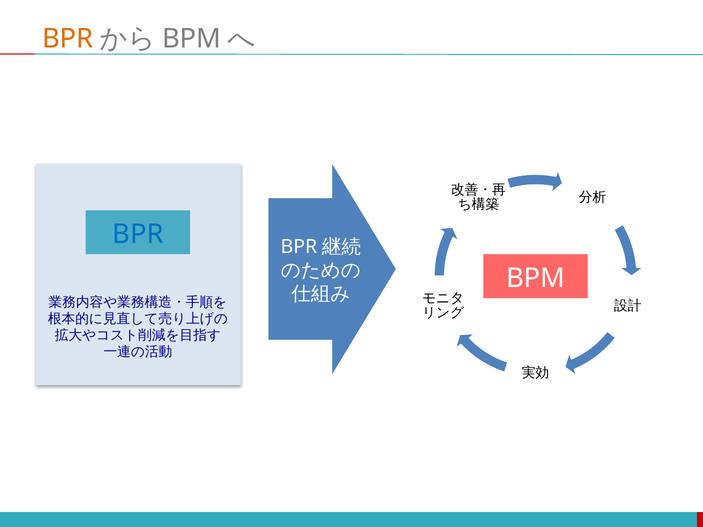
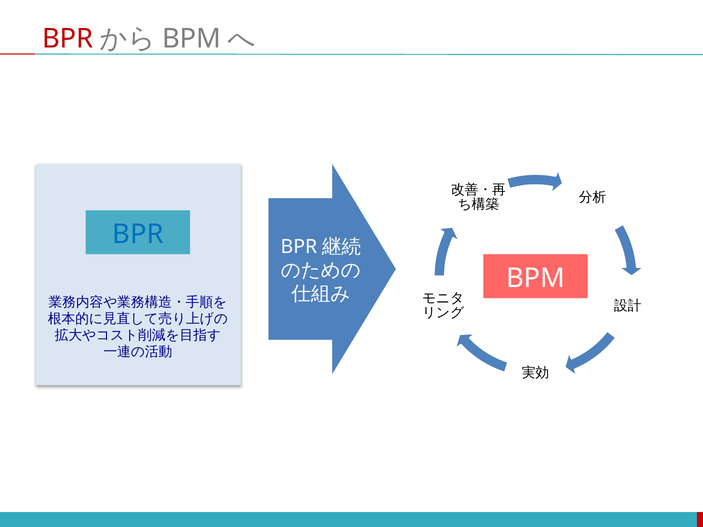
BPR at (68, 39) colour: orange -> red
